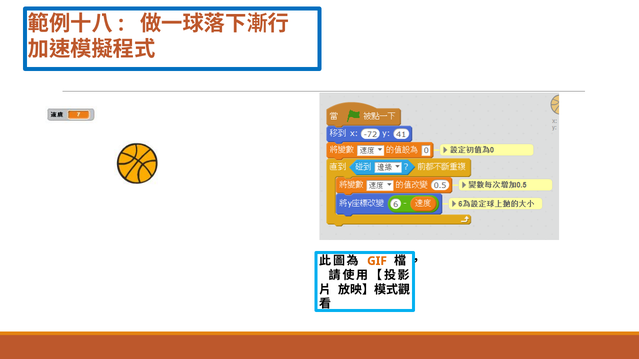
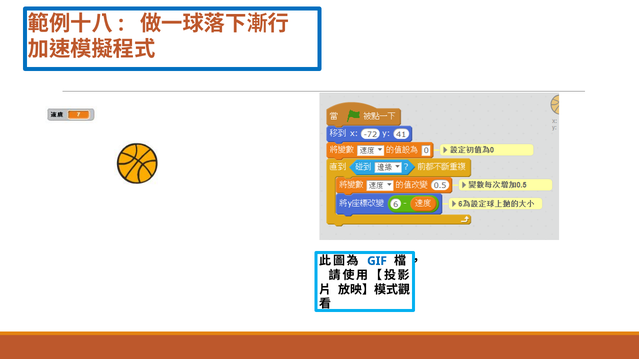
GIF colour: orange -> blue
